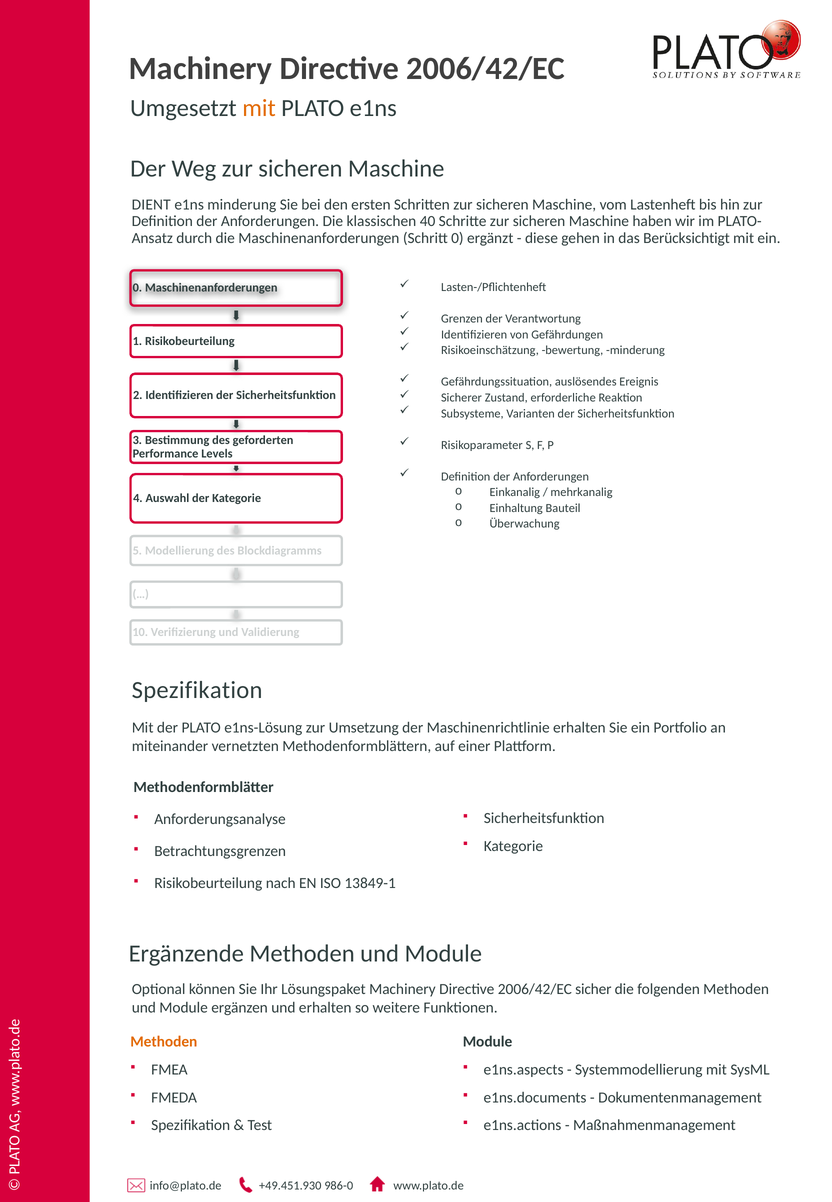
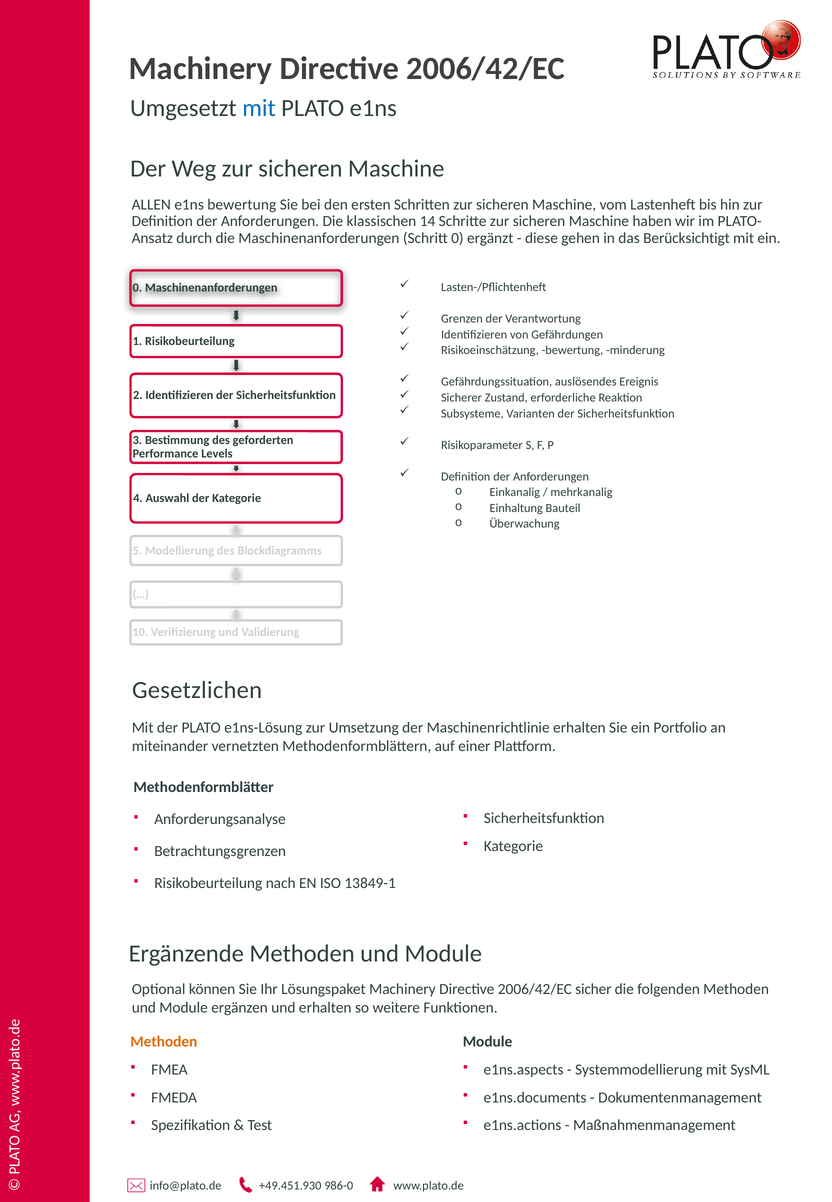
mit at (259, 108) colour: orange -> blue
DIENT: DIENT -> ALLEN
e1ns minderung: minderung -> bewertung
40: 40 -> 14
Spezifikation at (197, 690): Spezifikation -> Gesetzlichen
